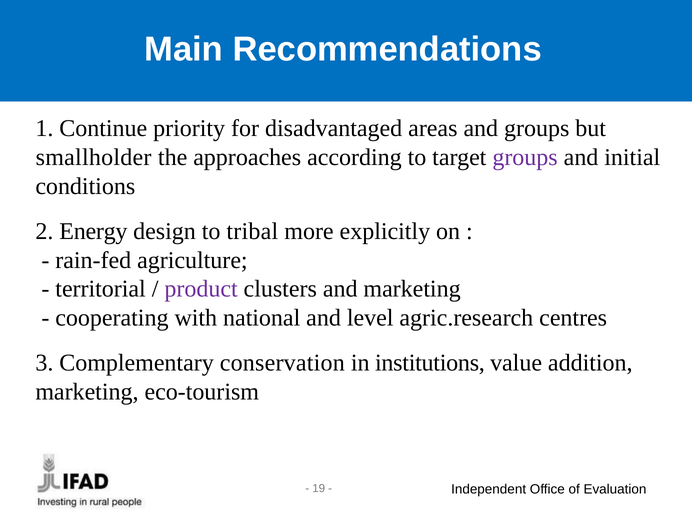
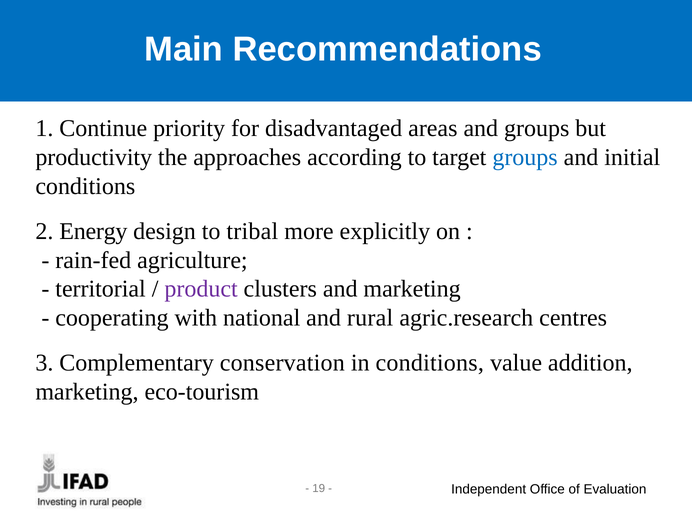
smallholder: smallholder -> productivity
groups at (525, 157) colour: purple -> blue
level: level -> rural
in institutions: institutions -> conditions
